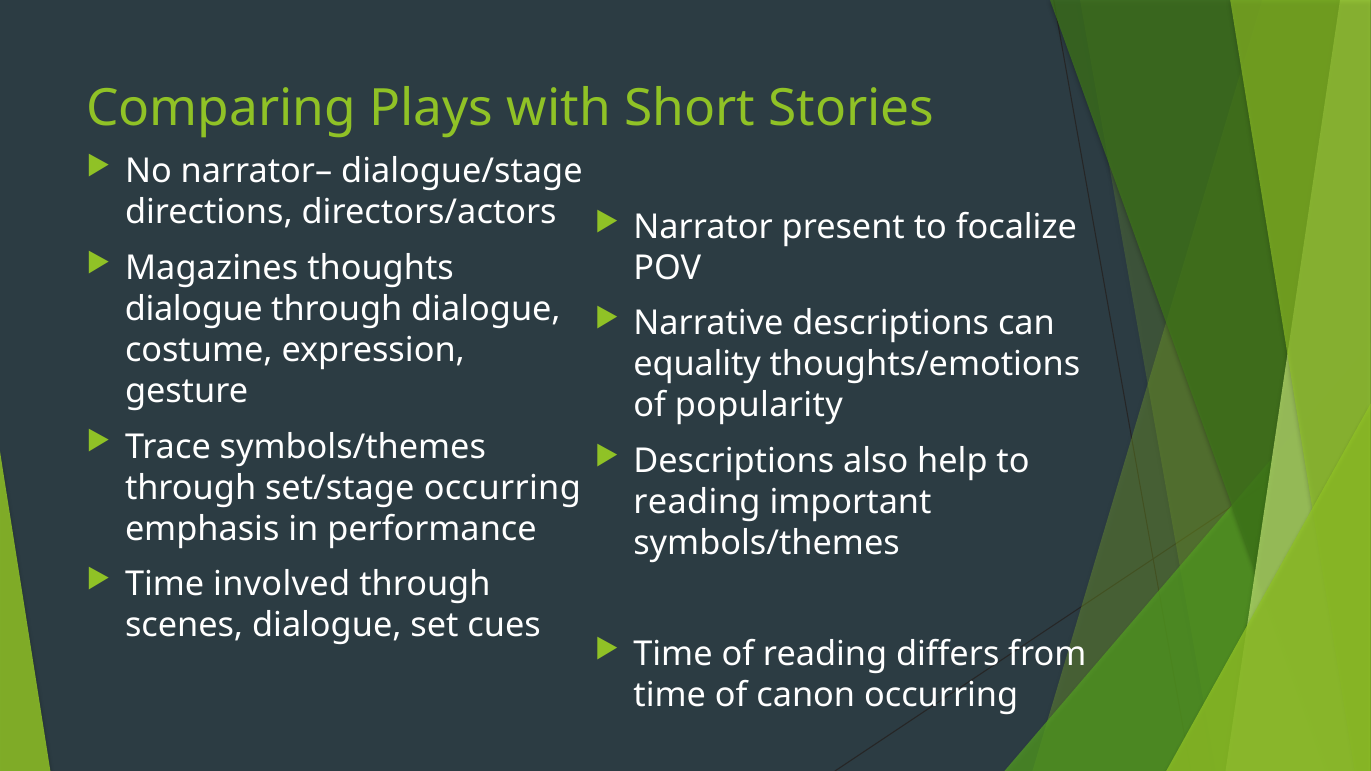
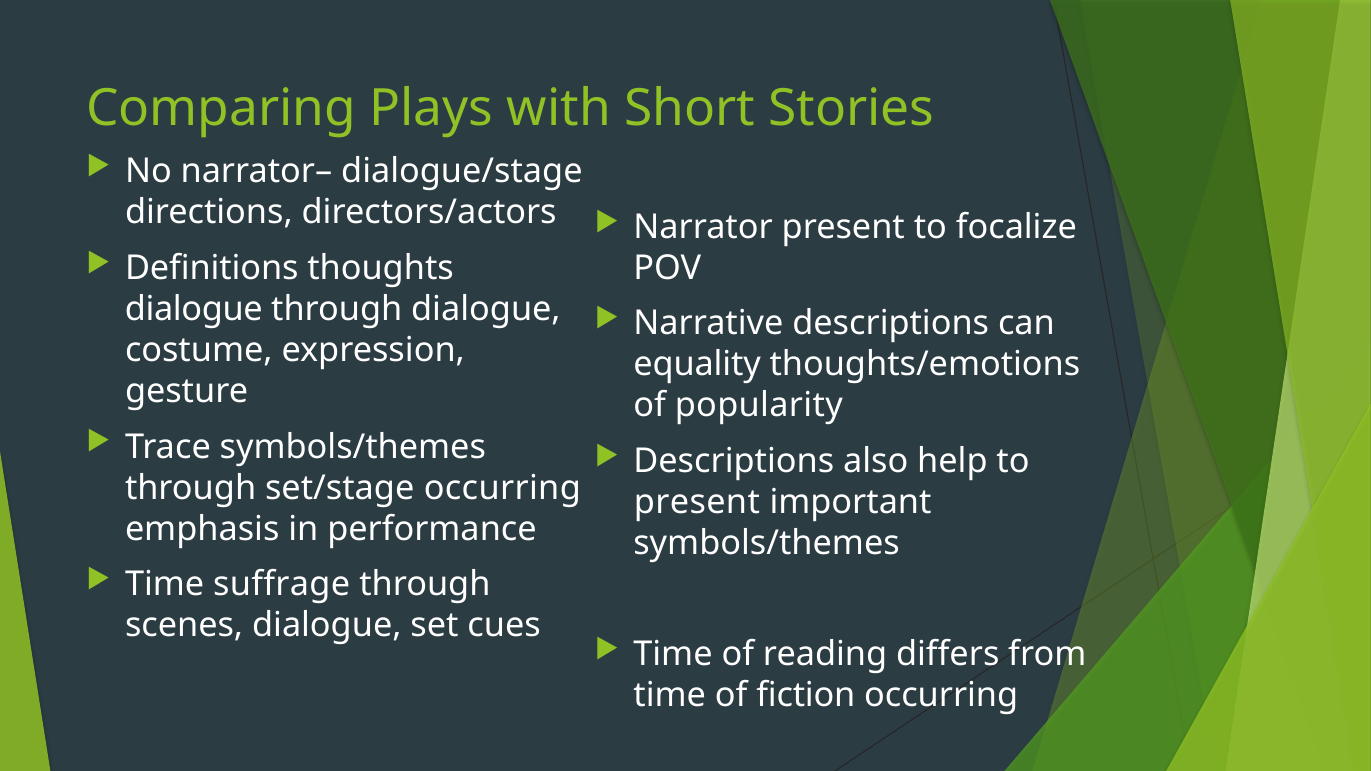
Magazines: Magazines -> Definitions
reading at (697, 502): reading -> present
involved: involved -> suffrage
canon: canon -> fiction
